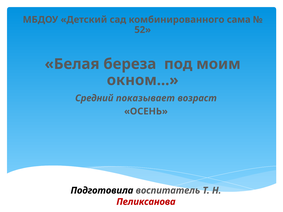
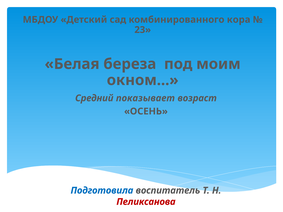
сама: сама -> кора
52: 52 -> 23
Подготовила colour: black -> blue
